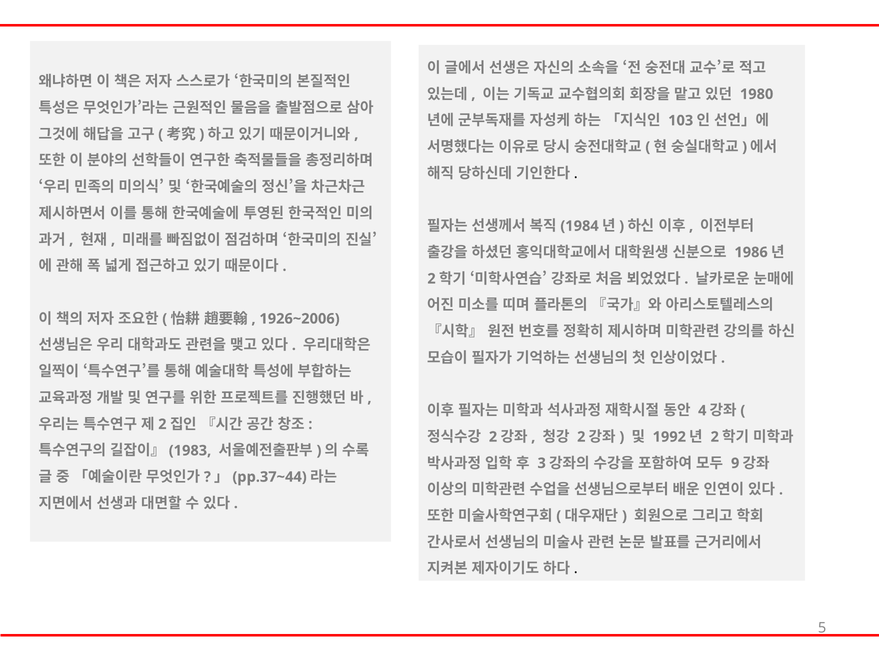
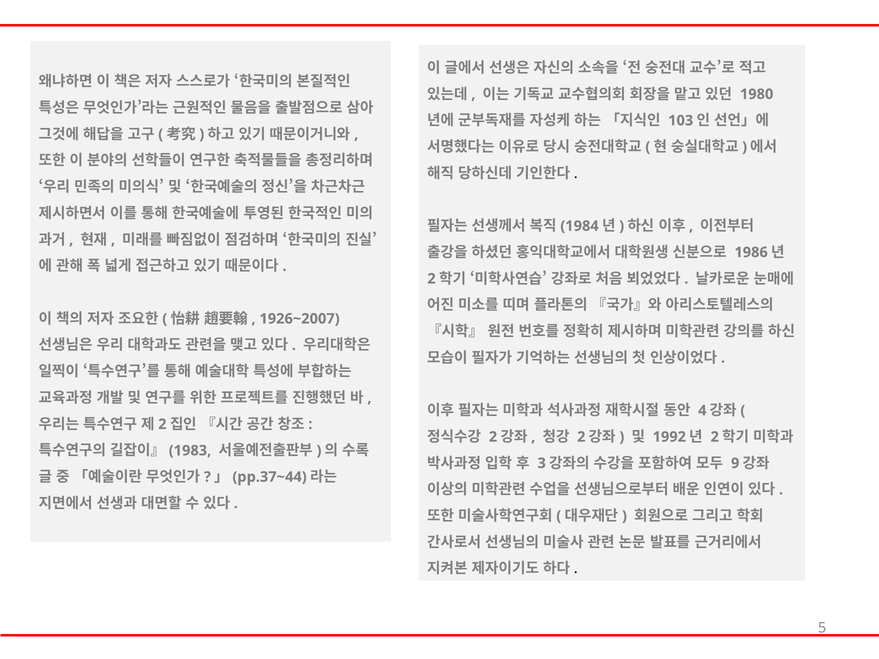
1926~2006: 1926~2006 -> 1926~2007
